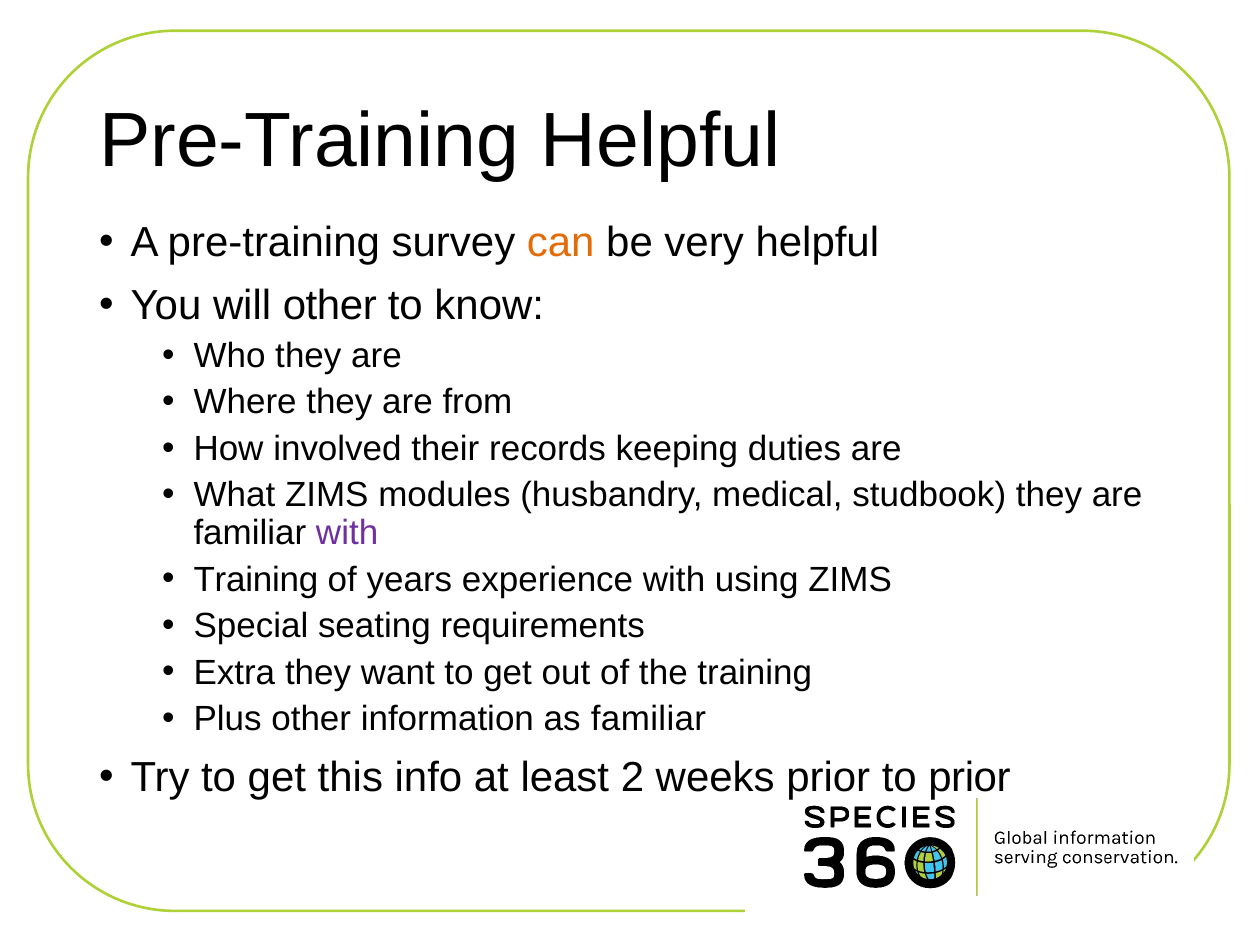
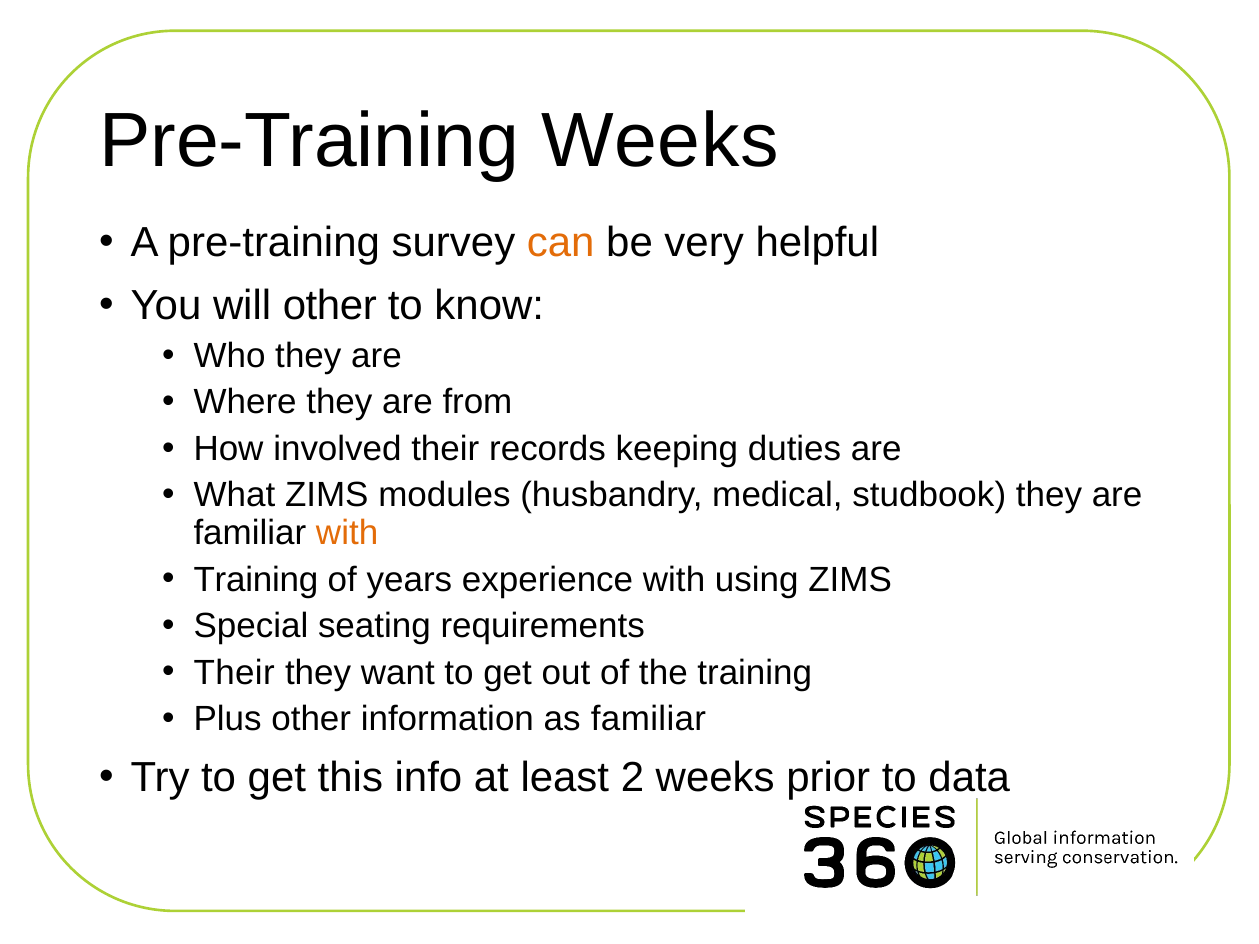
Pre-Training Helpful: Helpful -> Weeks
with at (347, 533) colour: purple -> orange
Extra at (234, 673): Extra -> Their
to prior: prior -> data
